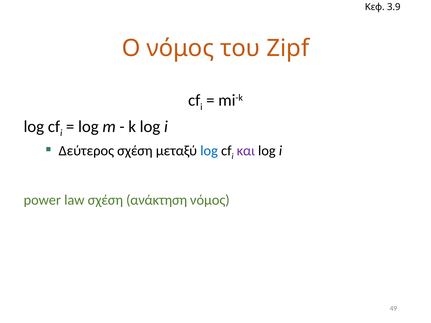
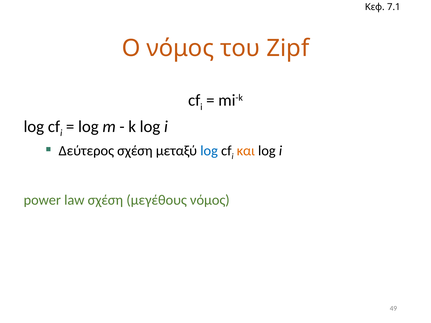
3.9: 3.9 -> 7.1
και colour: purple -> orange
ανάκτηση: ανάκτηση -> μεγέθους
